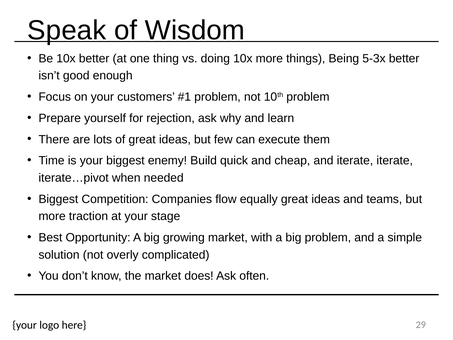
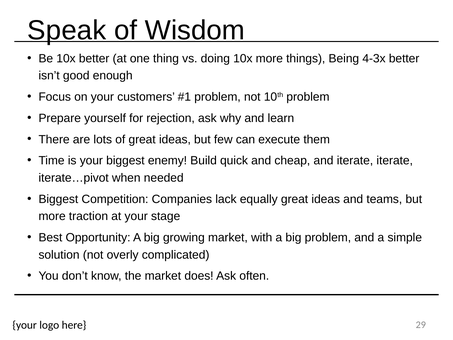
5-3x: 5-3x -> 4-3x
flow: flow -> lack
